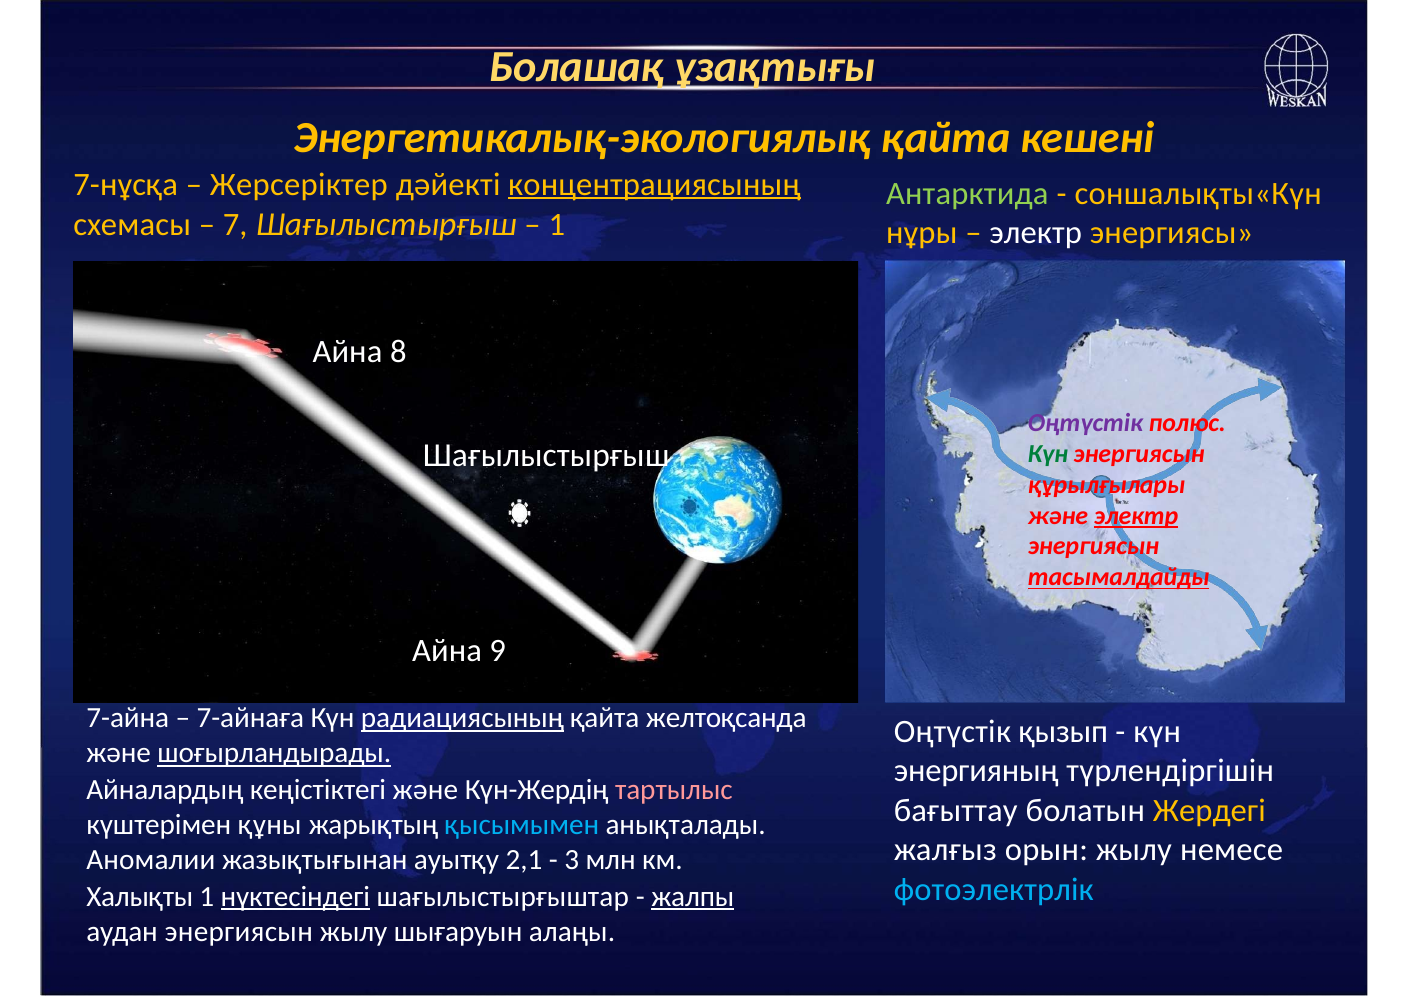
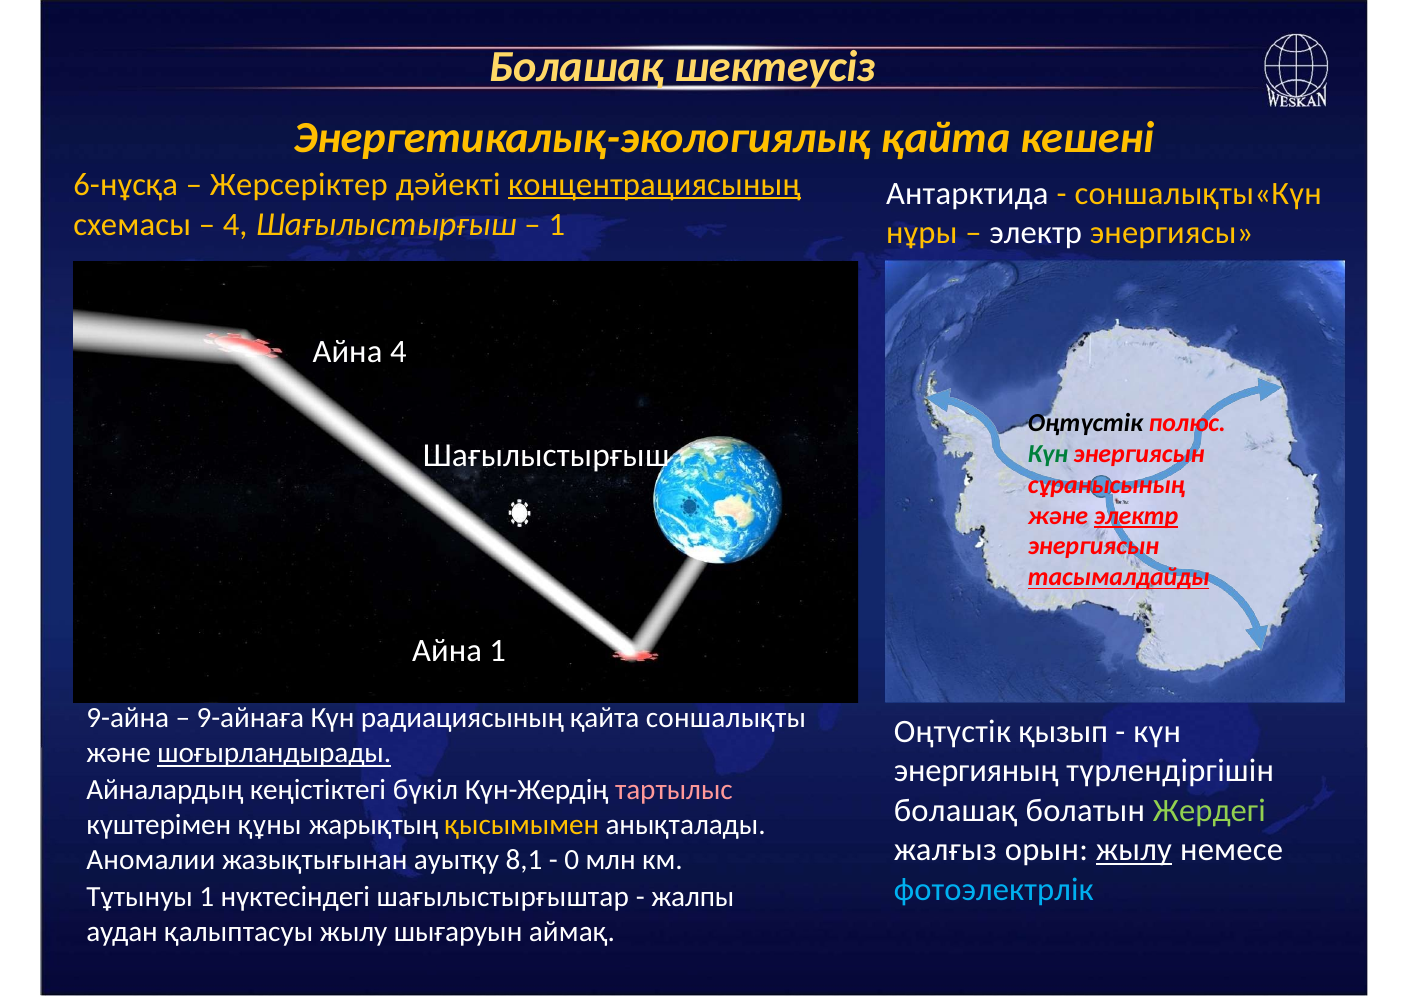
ұзақтығы: ұзақтығы -> шектеусіз
7-нұсқа: 7-нұсқа -> 6-нұсқа
Антарктида colour: light green -> white
7 at (235, 225): 7 -> 4
Айна 8: 8 -> 4
Оңтүстік at (1085, 423) colour: purple -> black
құрылғылары: құрылғылары -> сұранысының
Айна 9: 9 -> 1
7-айна: 7-айна -> 9-айна
7-айнаға: 7-айнаға -> 9-айнаға
радиациясының underline: present -> none
желтоқсанда: желтоқсанда -> соншалықты
кеңістіктегі және: және -> бүкіл
бағыттау at (956, 810): бағыттау -> болашақ
Жердегі colour: yellow -> light green
қысымымен colour: light blue -> yellow
жылу at (1134, 850) underline: none -> present
2,1: 2,1 -> 8,1
3: 3 -> 0
Халықты: Халықты -> Тұтынуы
нүктесіндегі underline: present -> none
жалпы underline: present -> none
аудан энергиясын: энергиясын -> қалыптасуы
алаңы: алаңы -> аймақ
